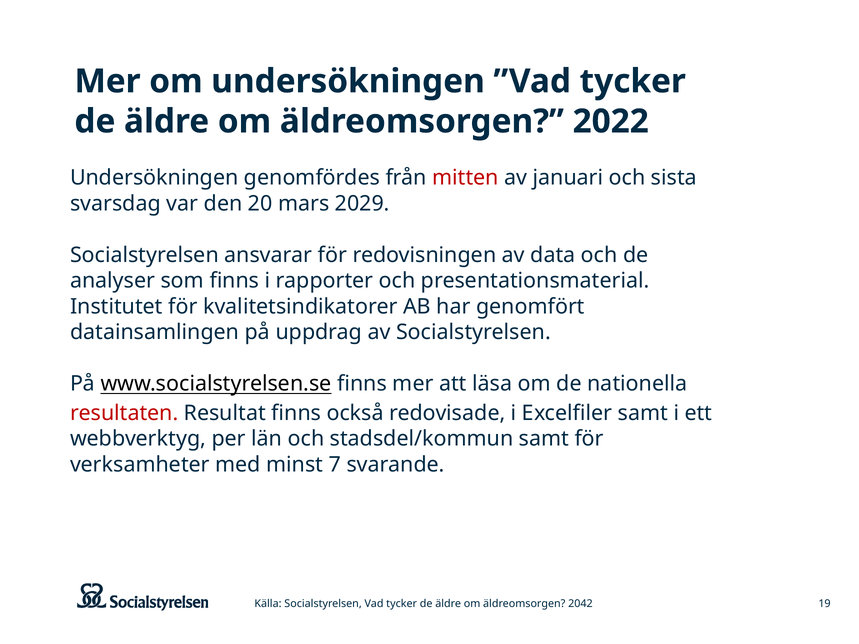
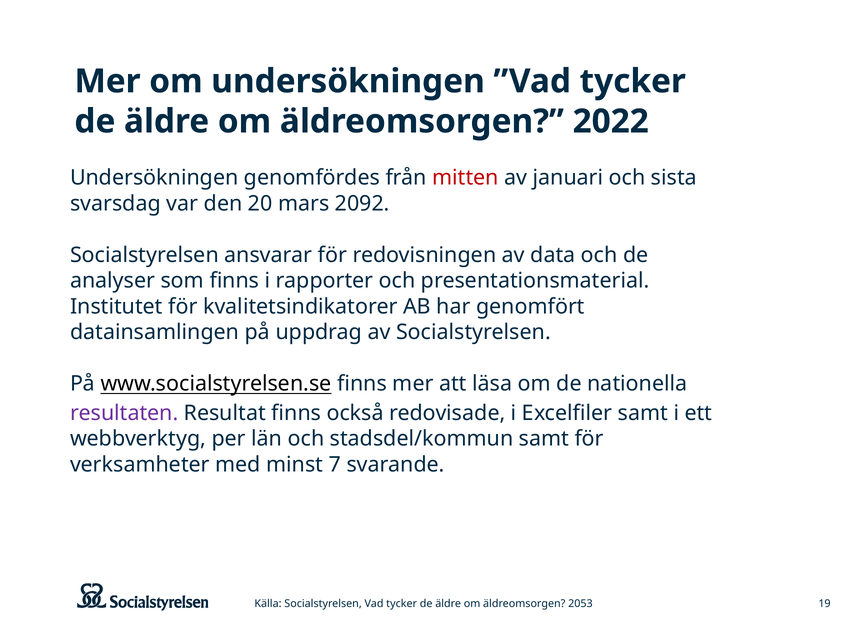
2029: 2029 -> 2092
resultaten colour: red -> purple
2042: 2042 -> 2053
